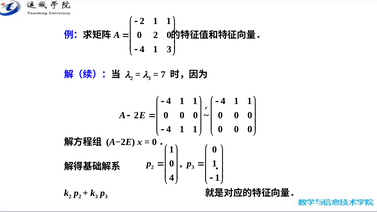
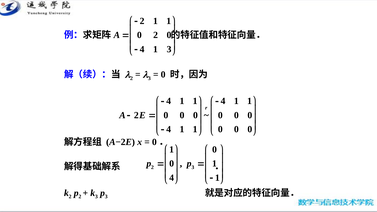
7 at (163, 75): 7 -> 0
